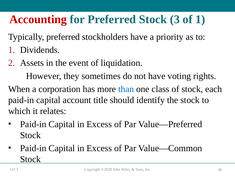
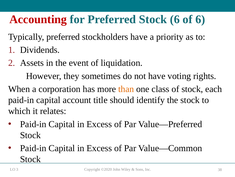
Stock 3: 3 -> 6
of 1: 1 -> 6
than colour: blue -> orange
